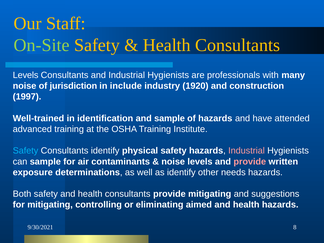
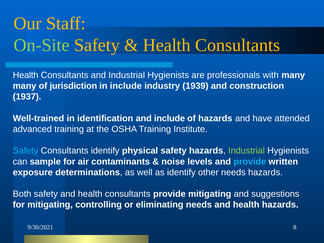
Levels at (26, 75): Levels -> Health
noise at (25, 86): noise -> many
1920: 1920 -> 1939
1997: 1997 -> 1937
and sample: sample -> include
Industrial at (246, 151) colour: pink -> light green
provide at (250, 162) colour: pink -> light blue
eliminating aimed: aimed -> needs
